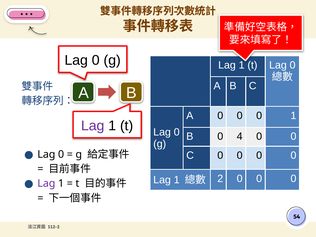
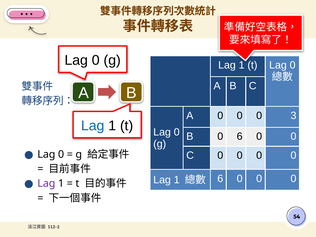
0 1: 1 -> 3
Lag at (93, 126) colour: purple -> blue
0 4: 4 -> 6
2 at (220, 179): 2 -> 6
